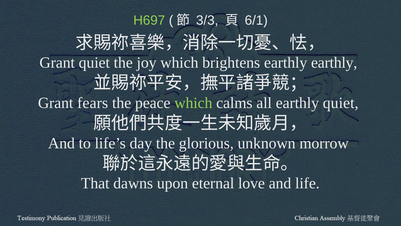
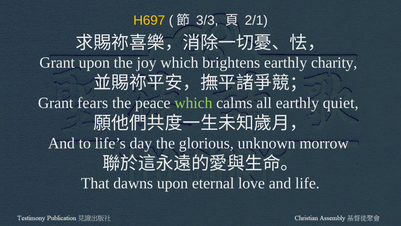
H697 colour: light green -> yellow
6/1: 6/1 -> 2/1
Grant quiet: quiet -> upon
earthly earthly: earthly -> charity
